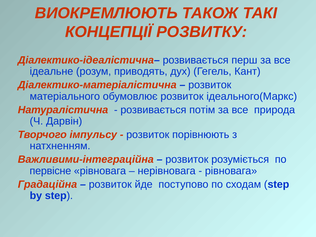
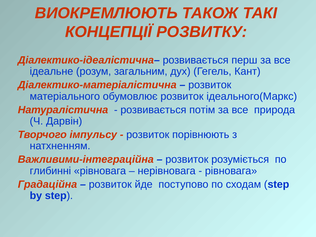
приводять: приводять -> загальним
первісне: первісне -> глибинні
